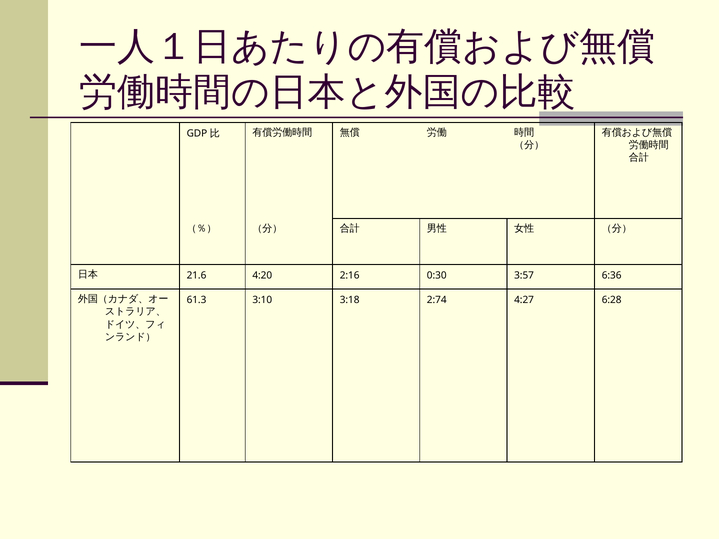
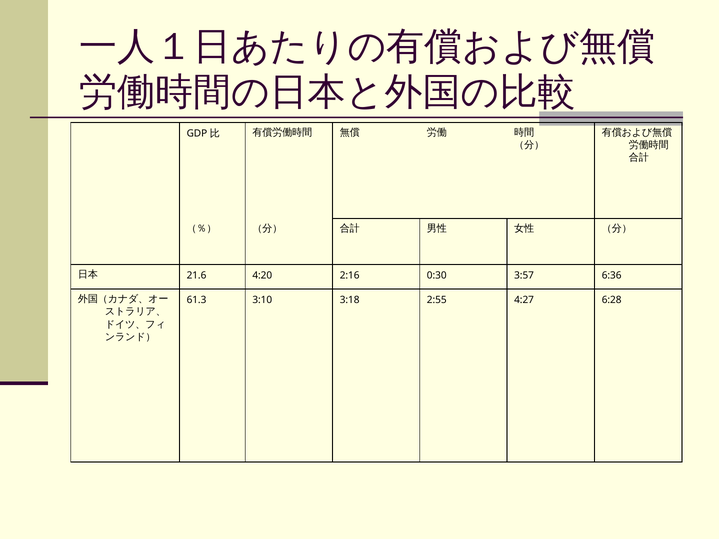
2:74: 2:74 -> 2:55
